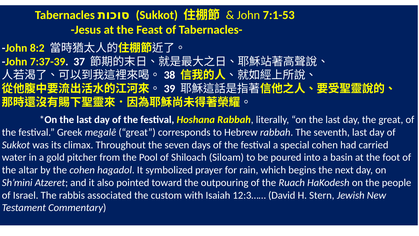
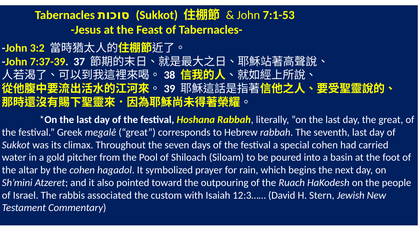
8:2: 8:2 -> 3:2
